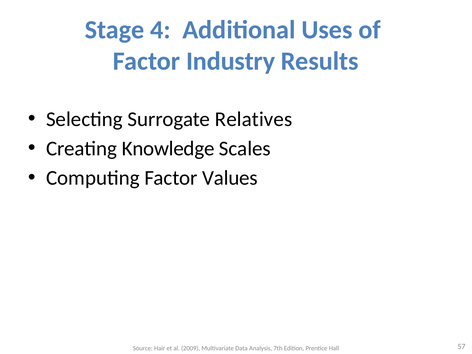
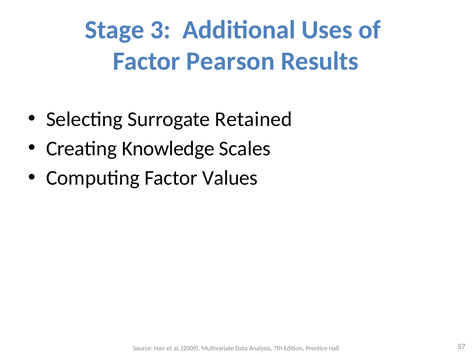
4: 4 -> 3
Industry: Industry -> Pearson
Relatives: Relatives -> Retained
